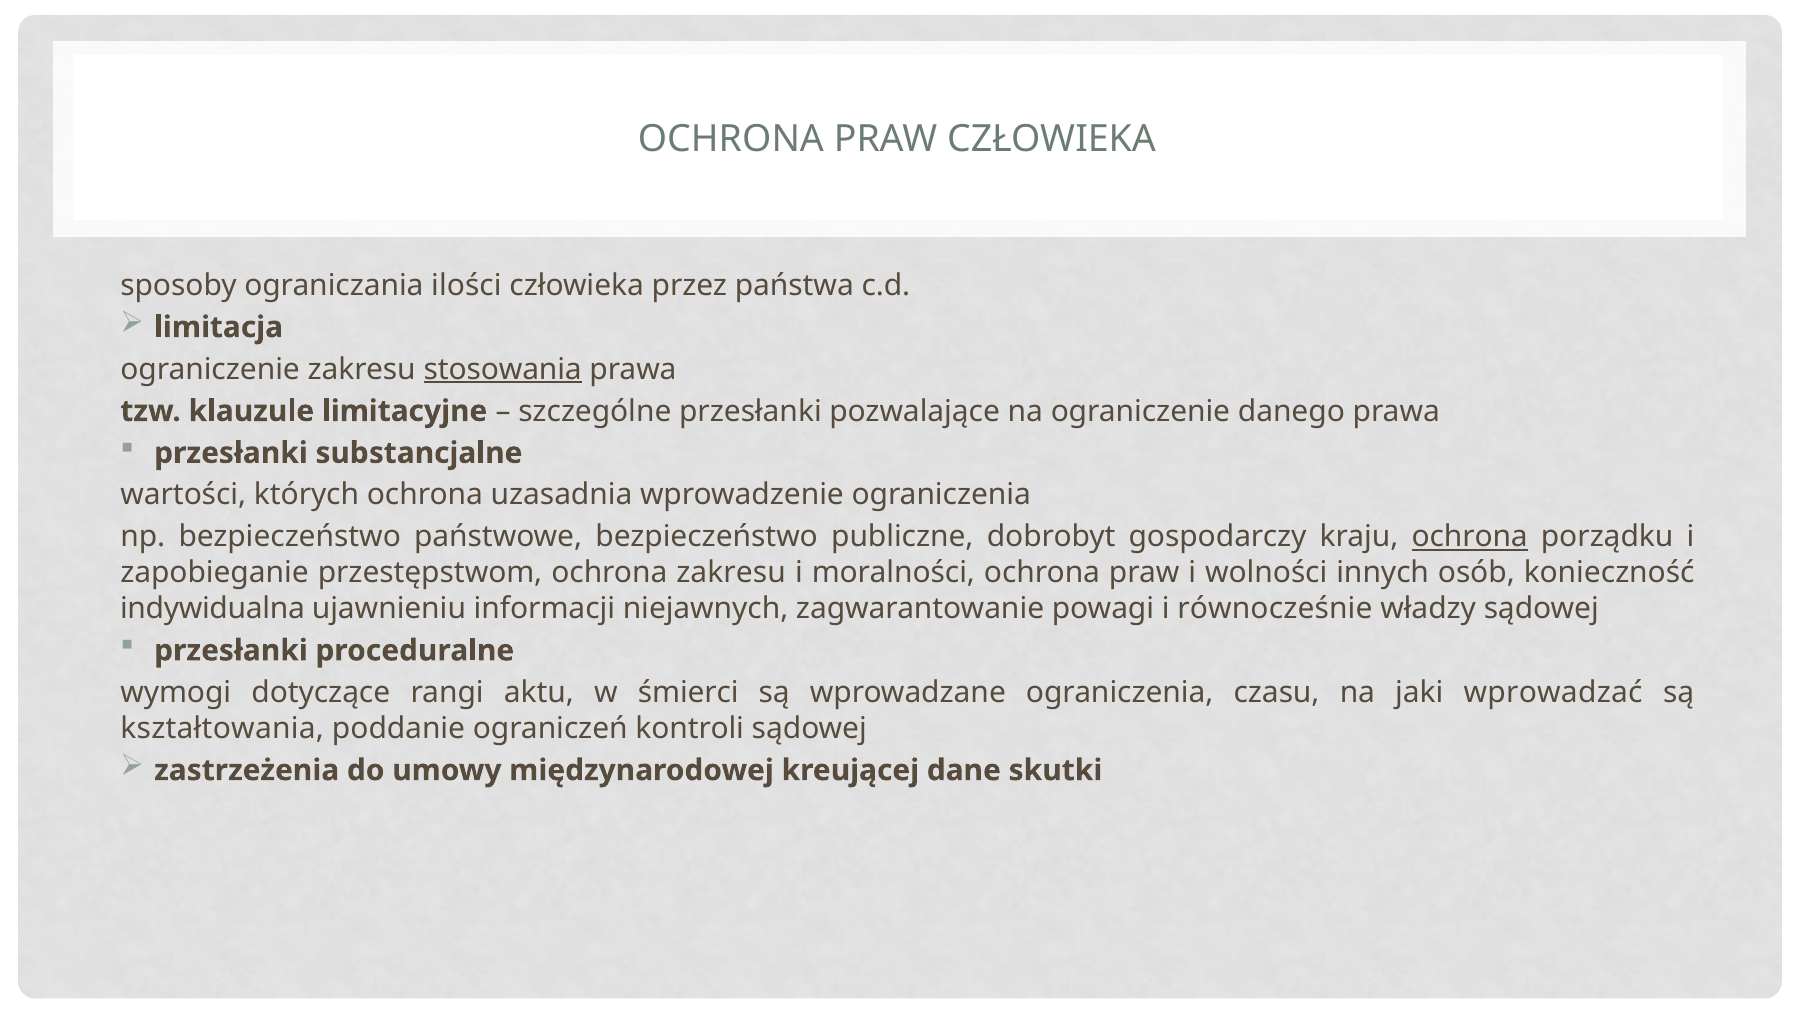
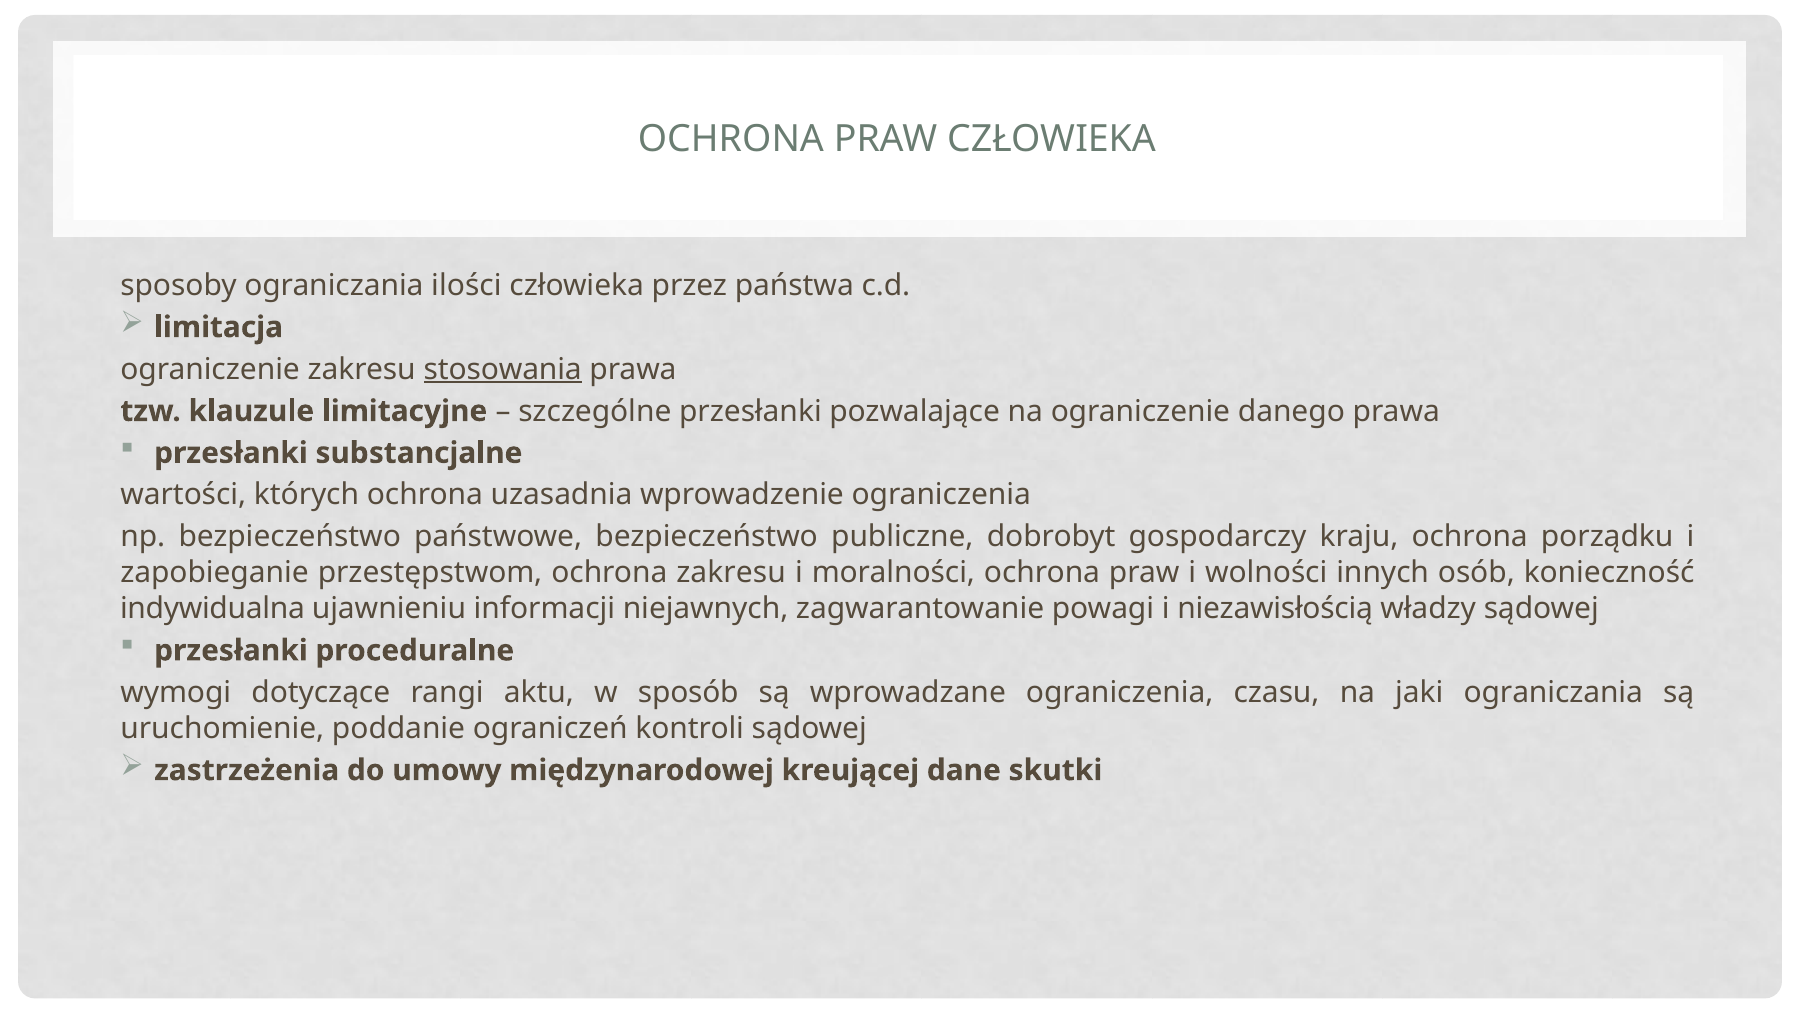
ochrona at (1470, 537) underline: present -> none
równocześnie: równocześnie -> niezawisłością
śmierci: śmierci -> sposób
jaki wprowadzać: wprowadzać -> ograniczania
kształtowania: kształtowania -> uruchomienie
